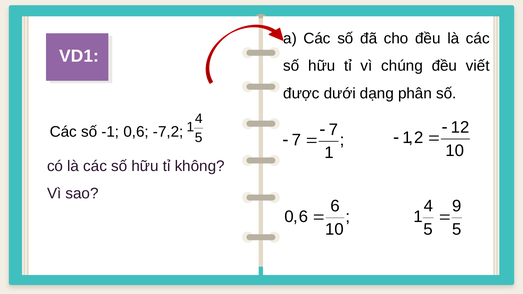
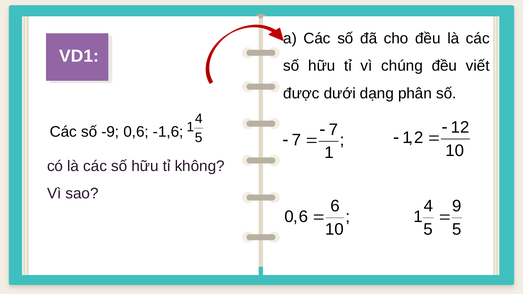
-1: -1 -> -9
-7,2: -7,2 -> -1,6
